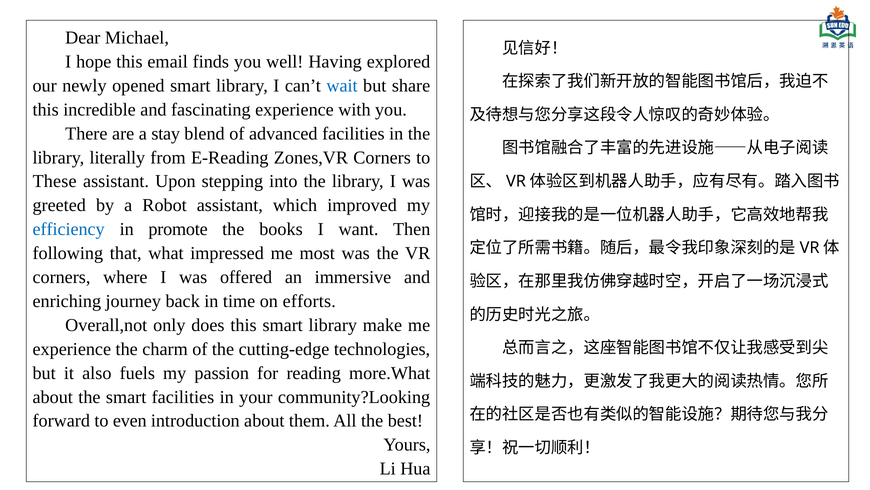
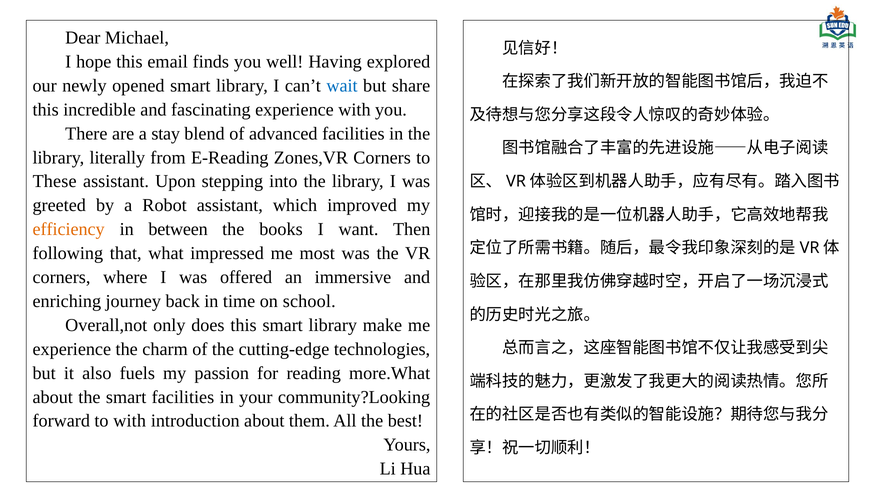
efficiency colour: blue -> orange
promote: promote -> between
efforts: efforts -> school
to even: even -> with
